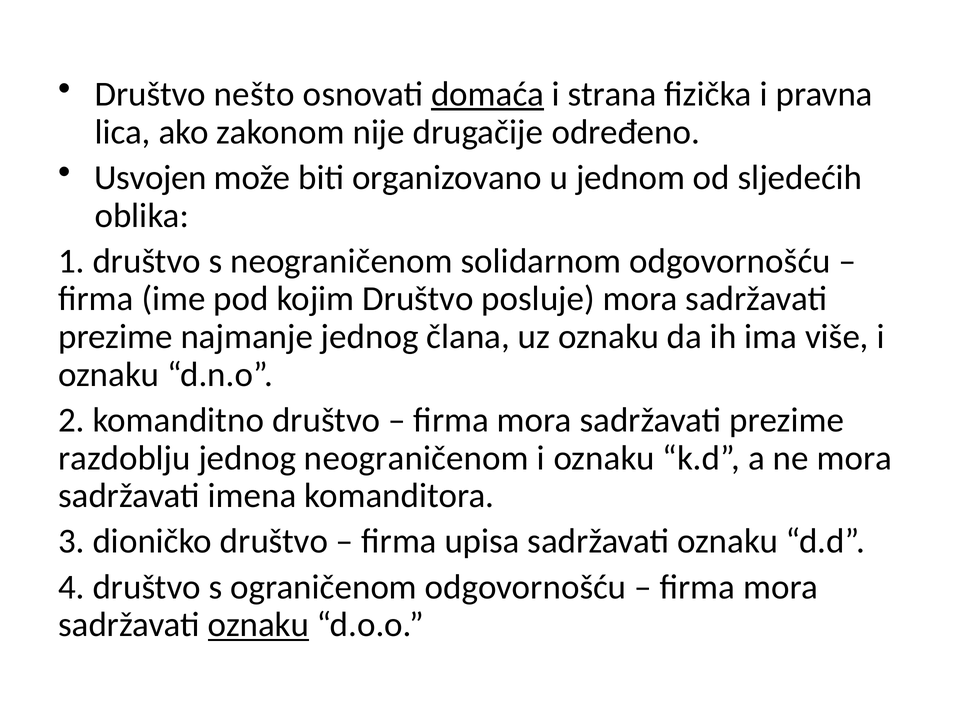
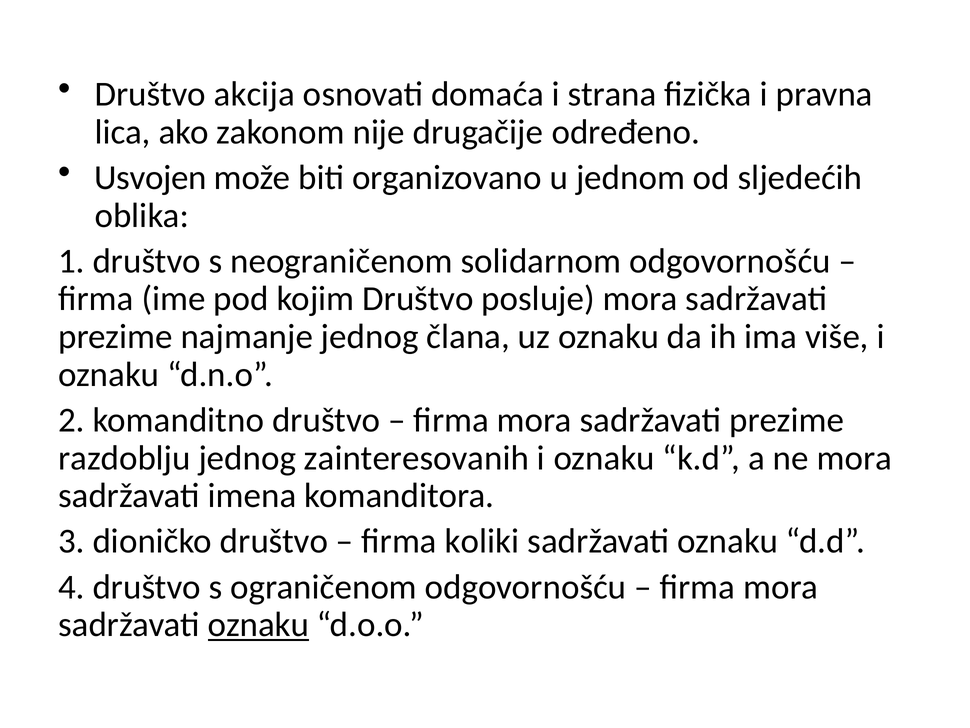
nešto: nešto -> akcija
domaća underline: present -> none
jednog neograničenom: neograničenom -> zainteresovanih
upisa: upisa -> koliki
